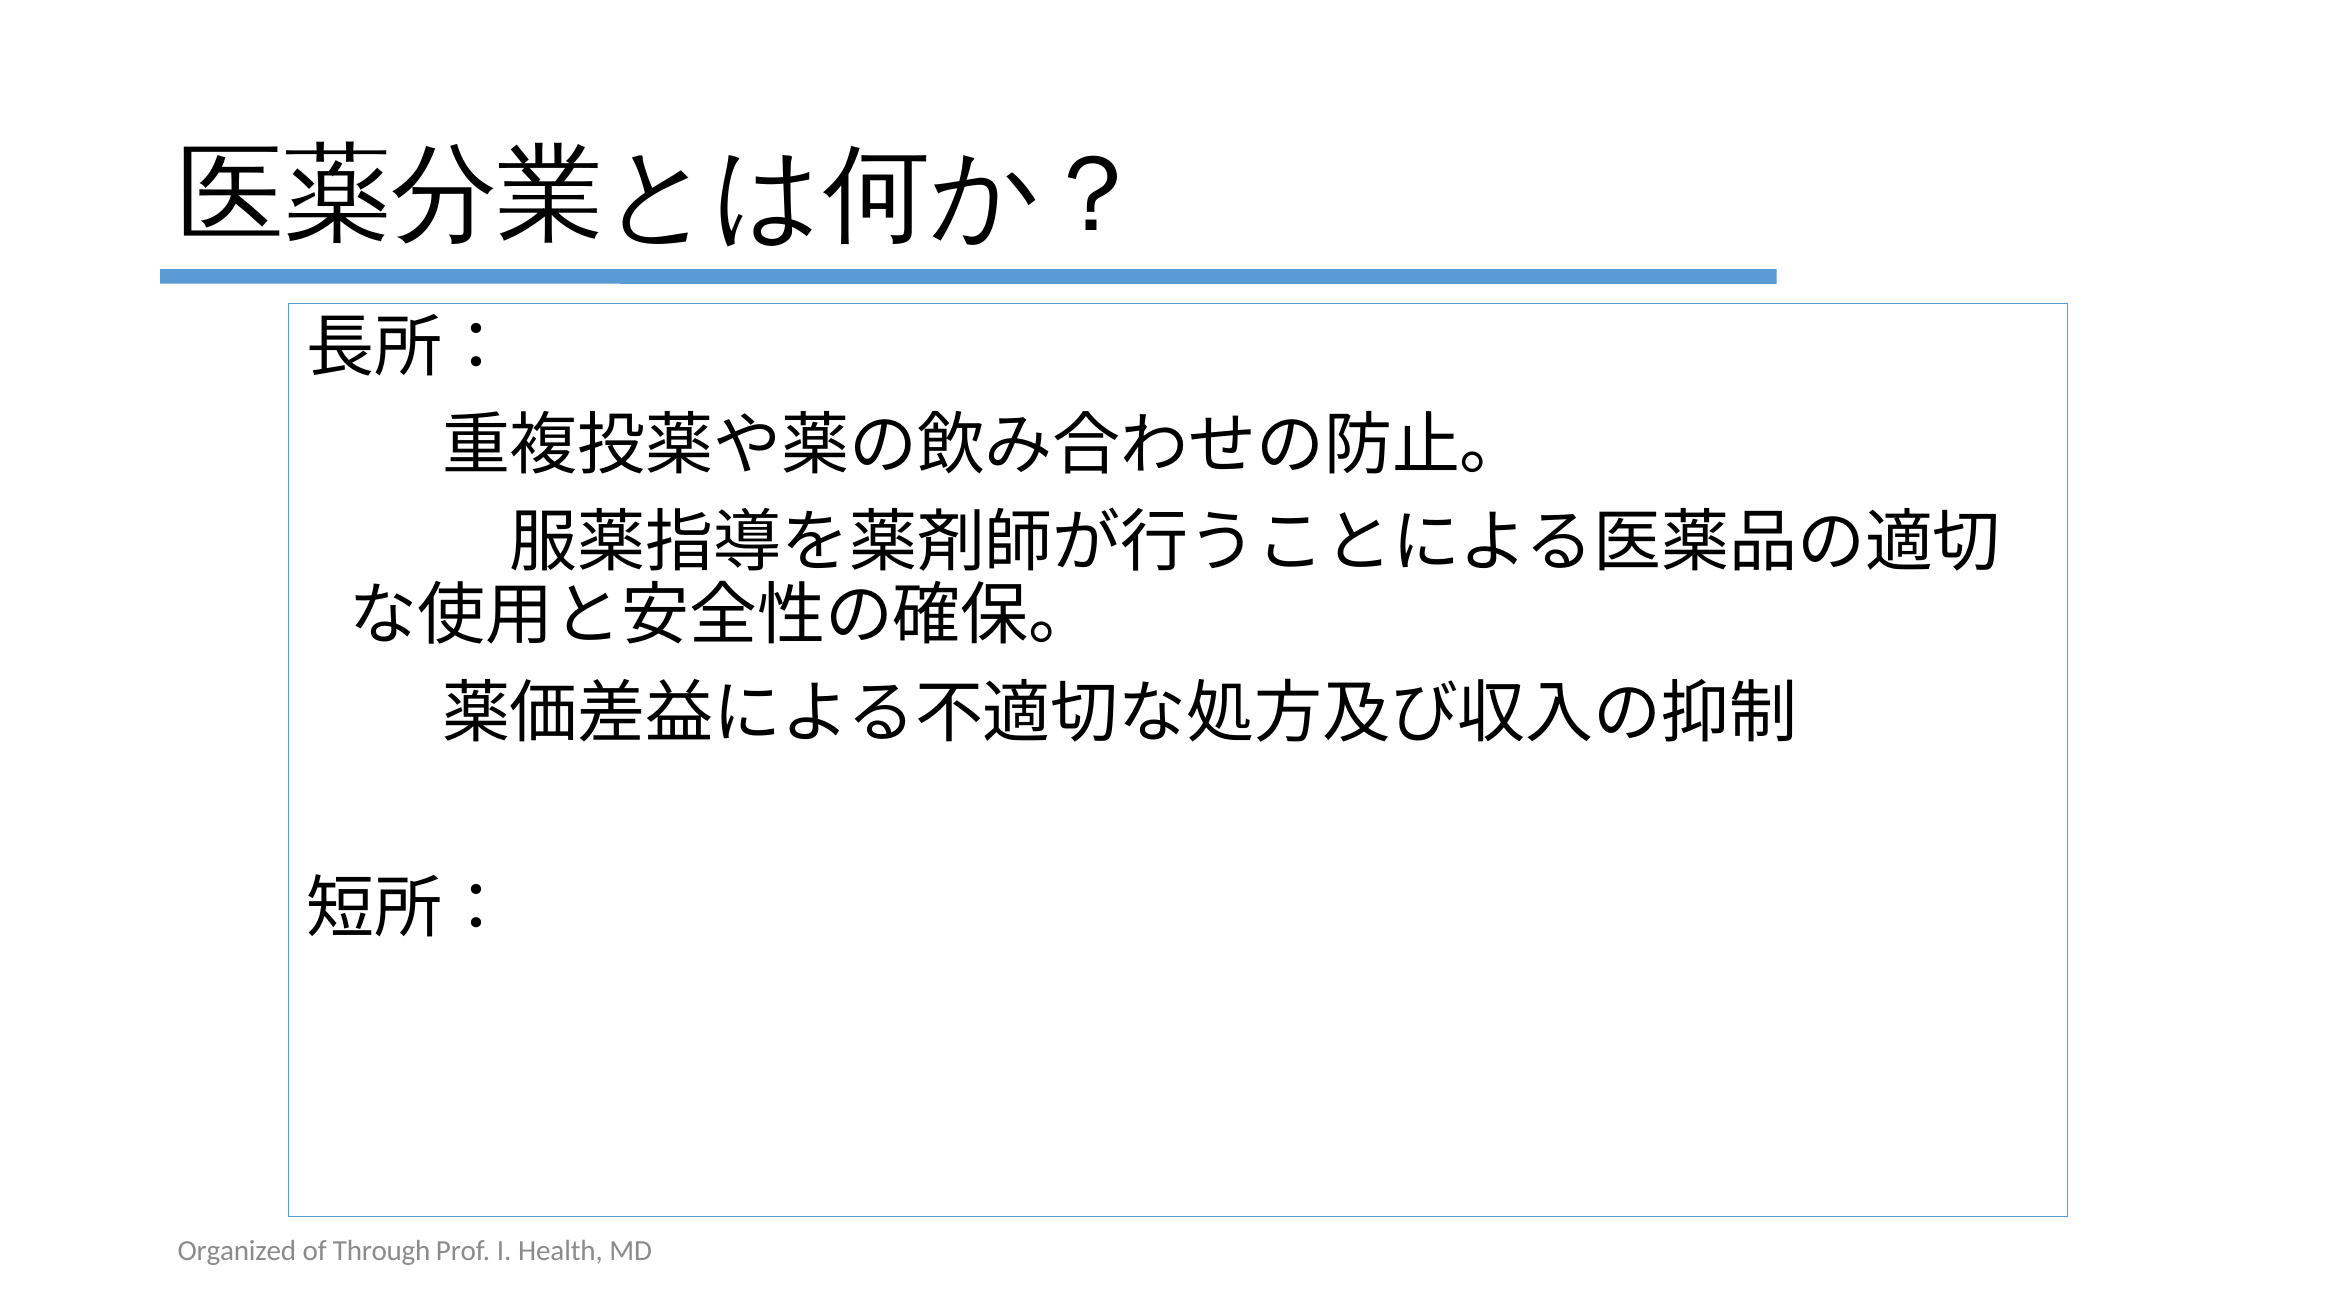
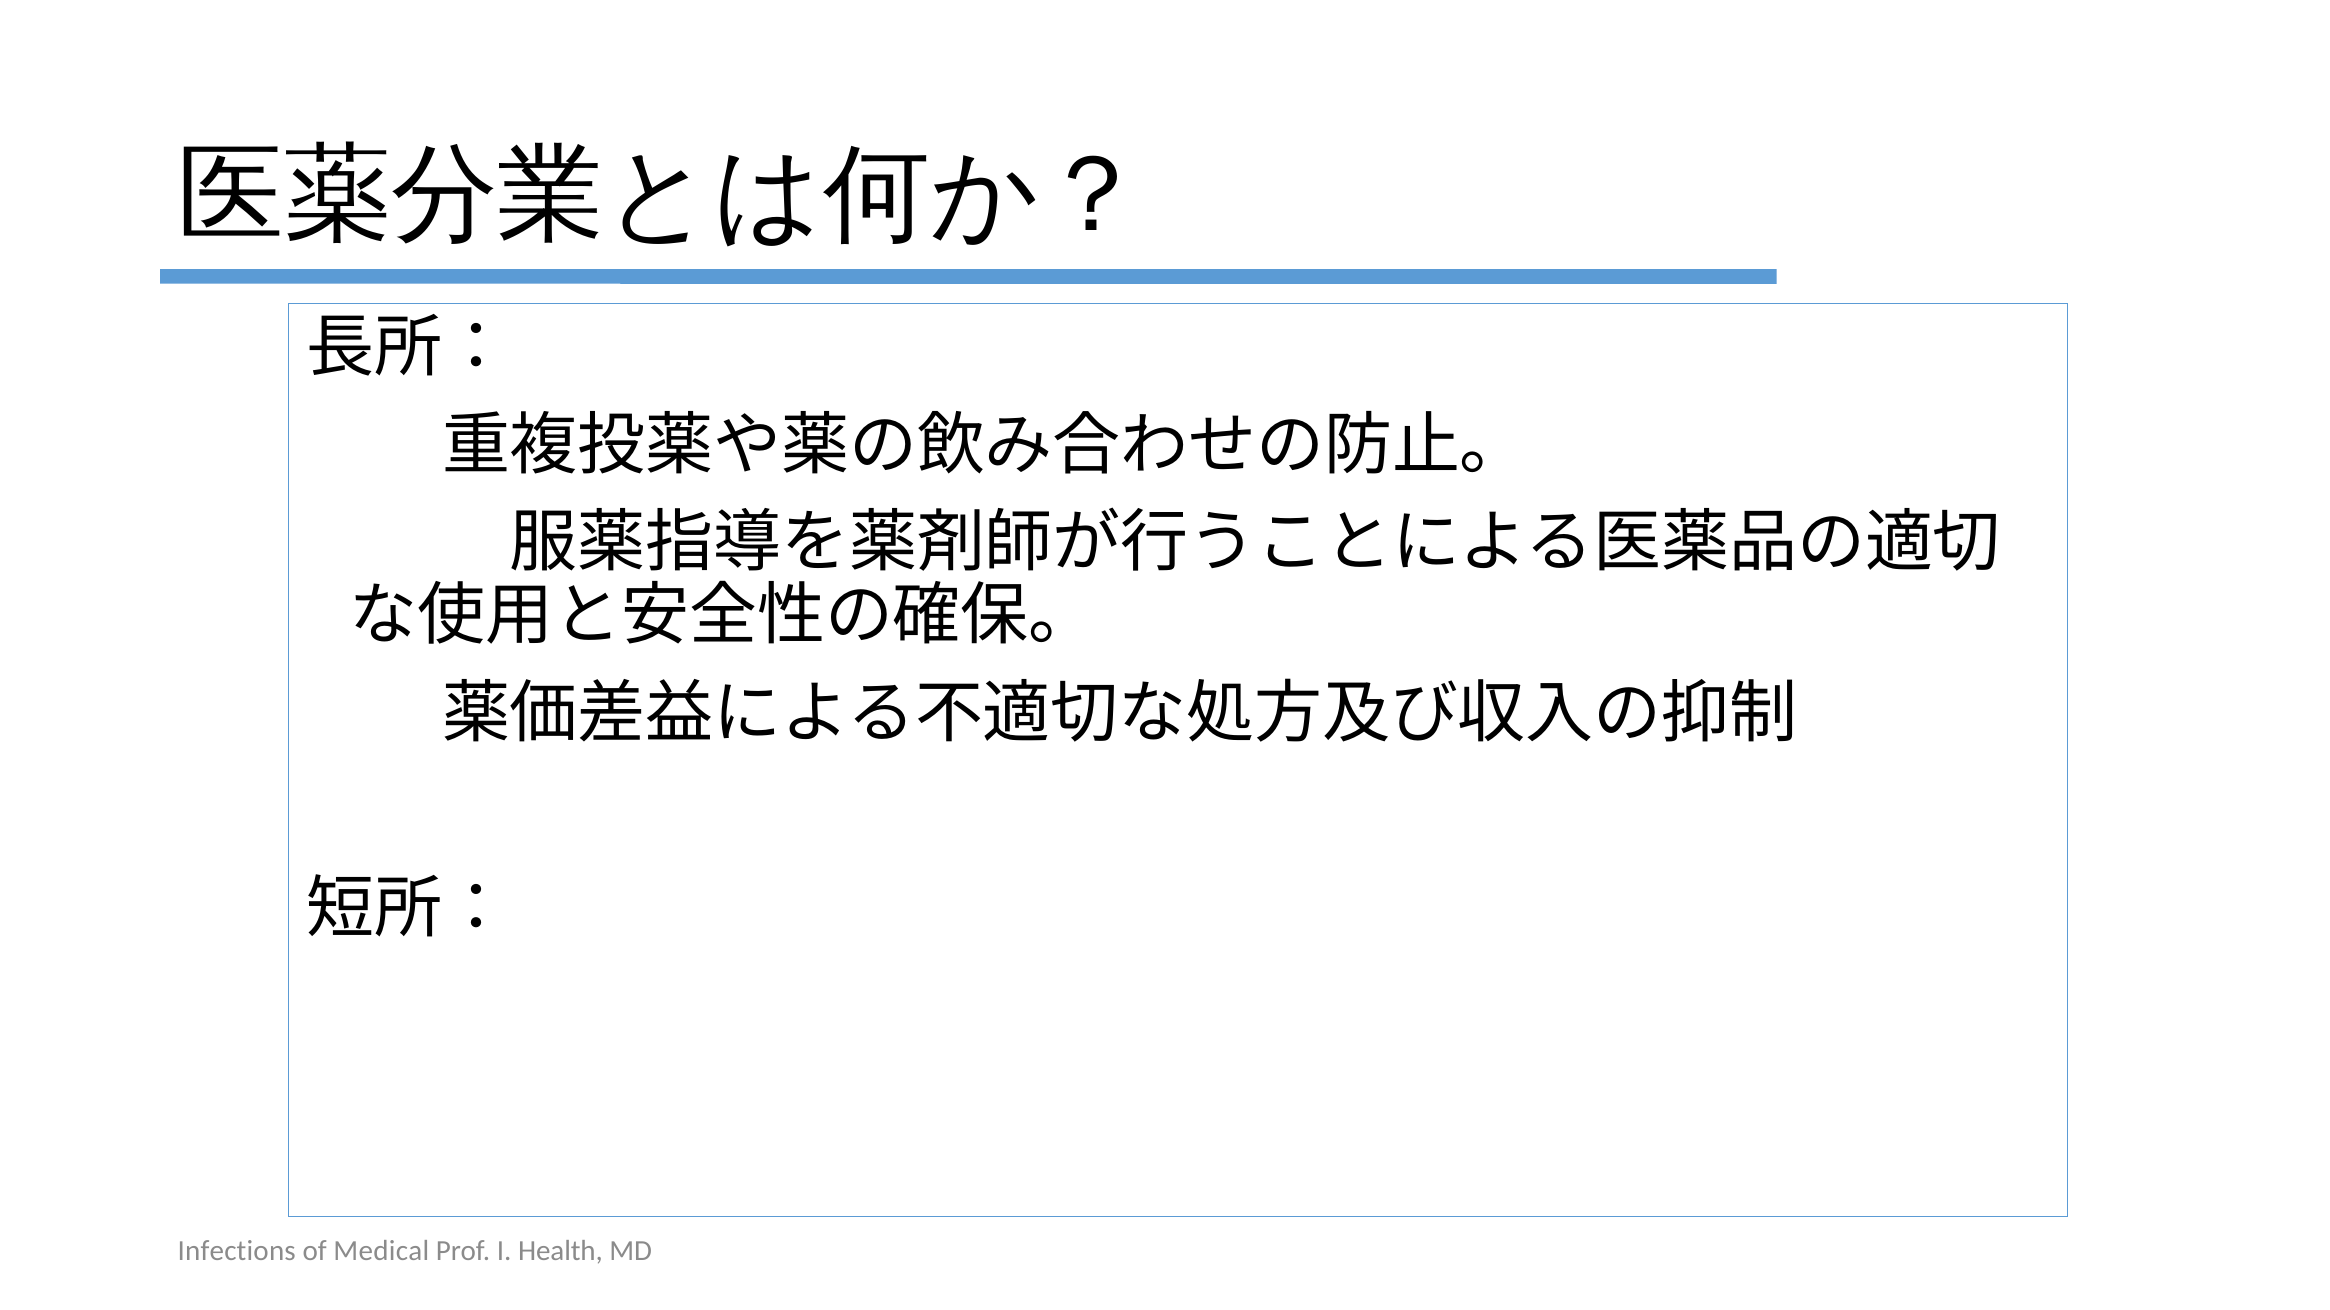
Organized: Organized -> Infections
Through: Through -> Medical
